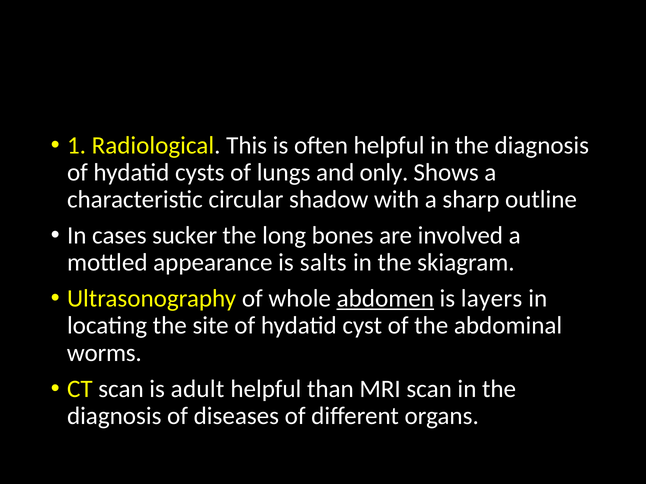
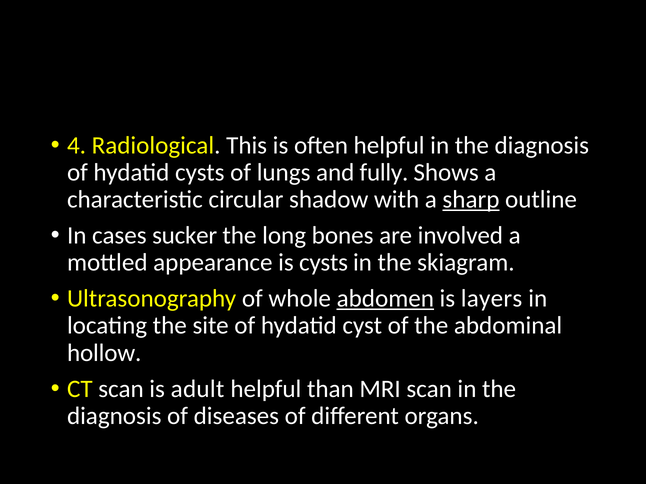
1: 1 -> 4
only: only -> fully
sharp underline: none -> present
is salts: salts -> cysts
worms: worms -> hollow
